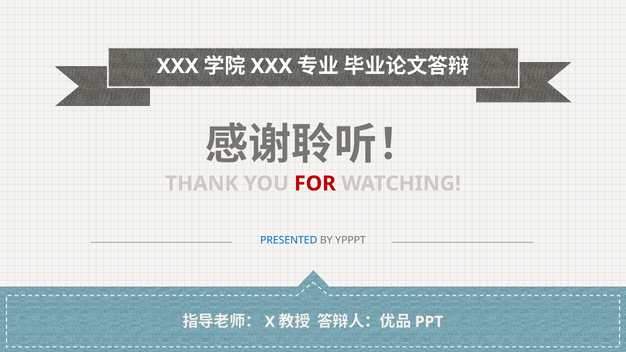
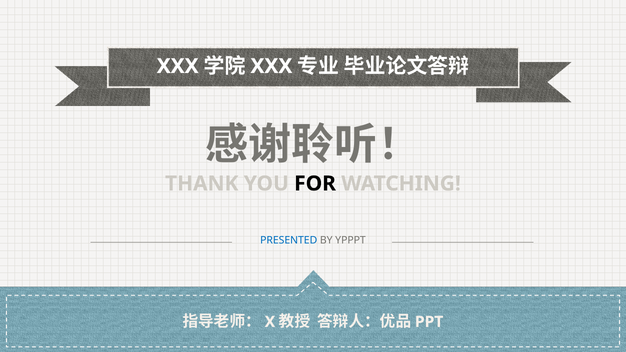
FOR colour: red -> black
